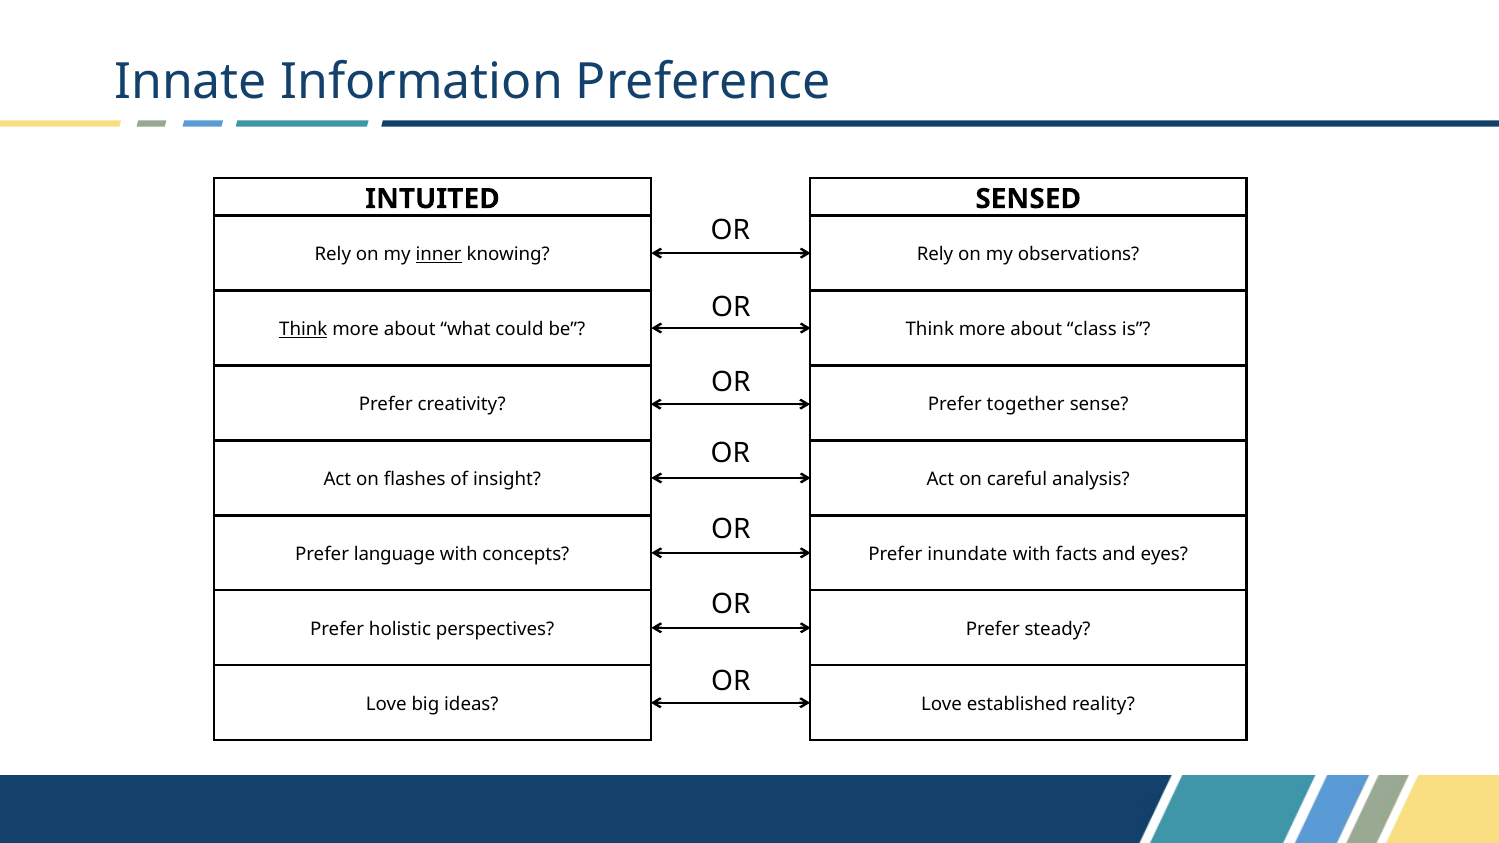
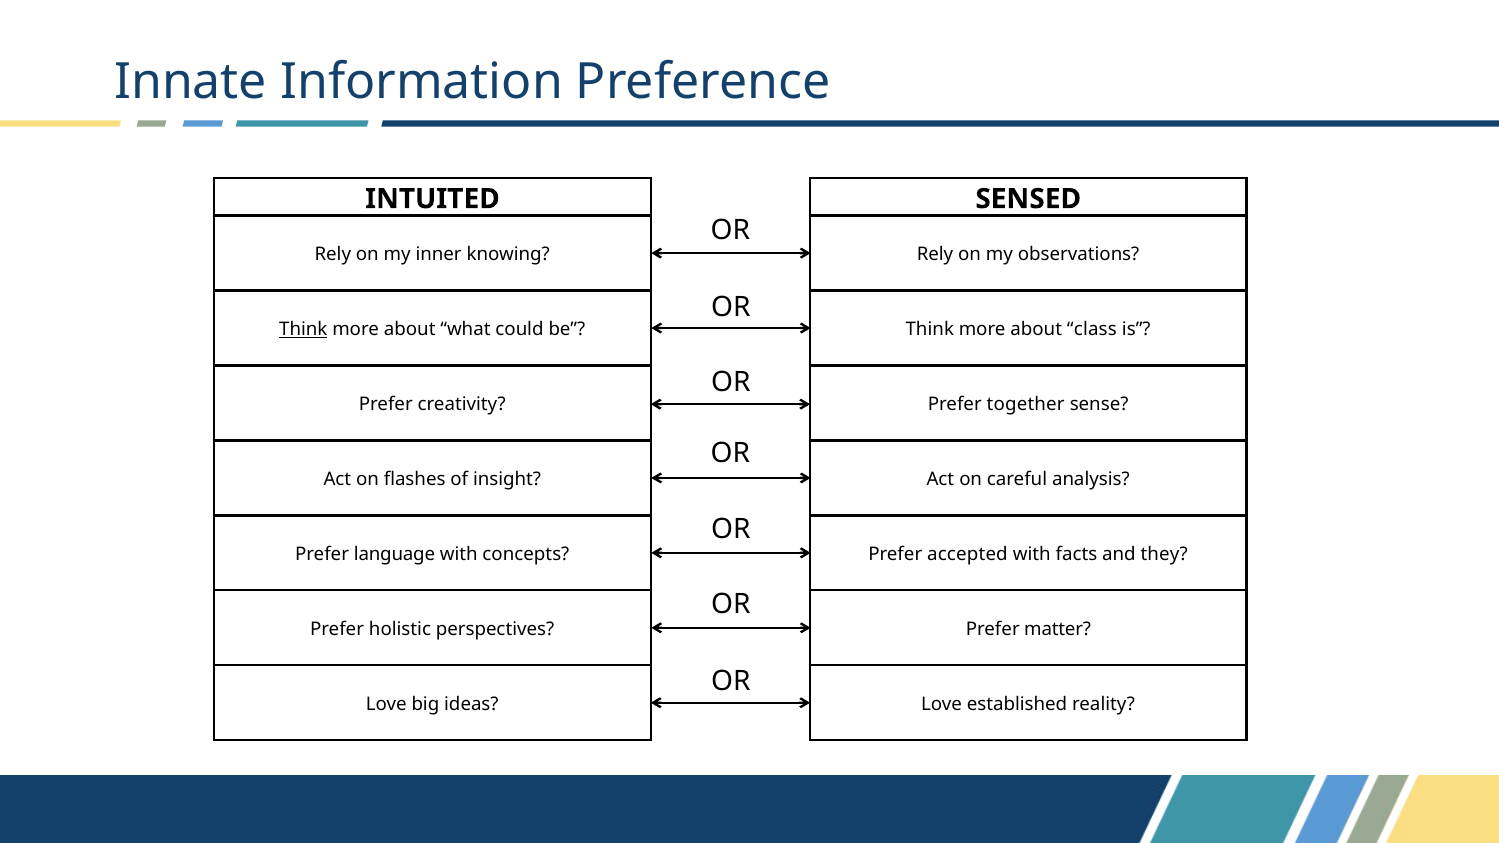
inner underline: present -> none
inundate: inundate -> accepted
eyes: eyes -> they
steady: steady -> matter
